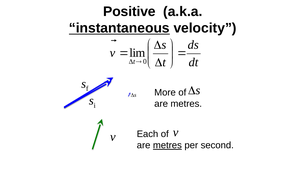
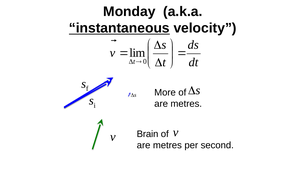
Positive: Positive -> Monday
Each: Each -> Brain
metres at (167, 145) underline: present -> none
